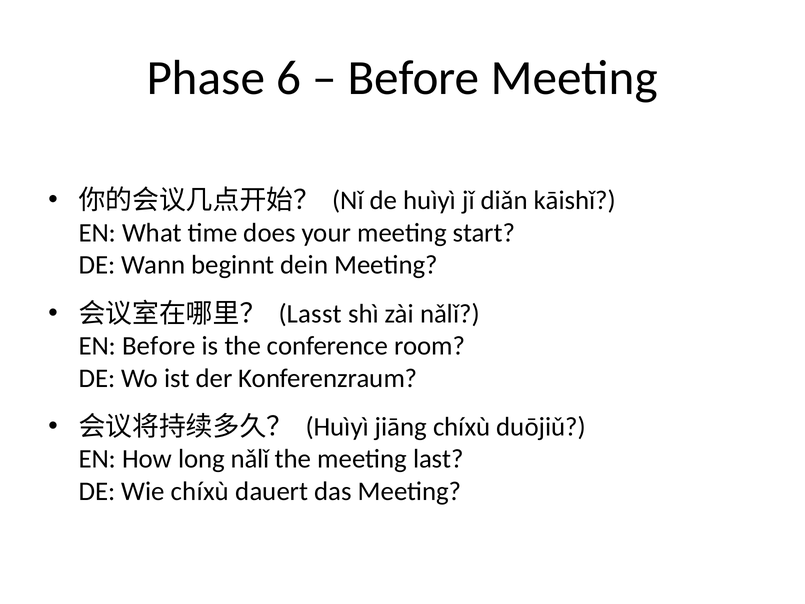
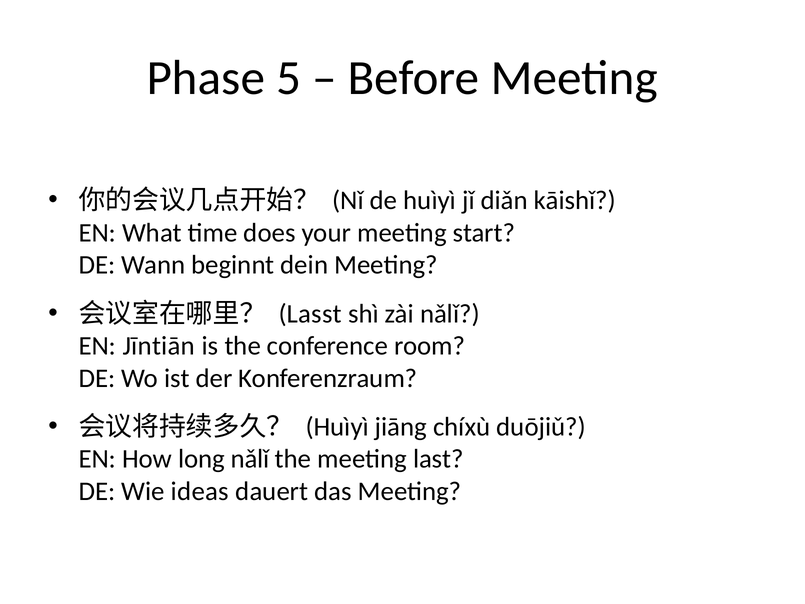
6: 6 -> 5
EN Before: Before -> Jīntiān
Wie chíxù: chíxù -> ideas
